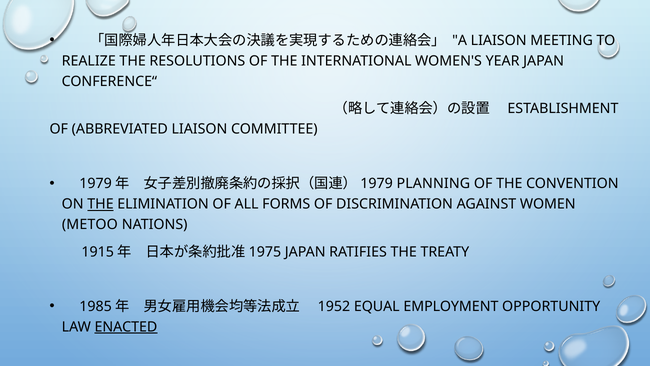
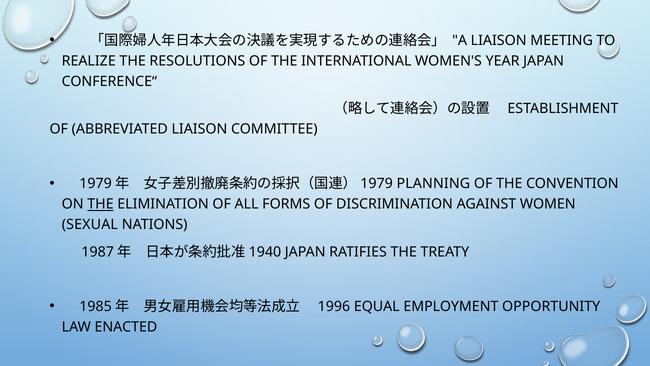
METOO: METOO -> SEXUAL
1915: 1915 -> 1987
1975: 1975 -> 1940
1952: 1952 -> 1996
ENACTED underline: present -> none
